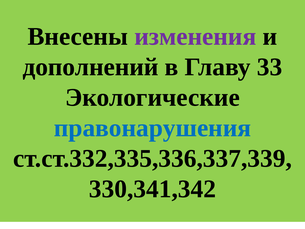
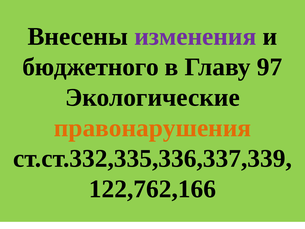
дополнений: дополнений -> бюджетного
33: 33 -> 97
правонарушения colour: blue -> orange
330,341,342: 330,341,342 -> 122,762,166
